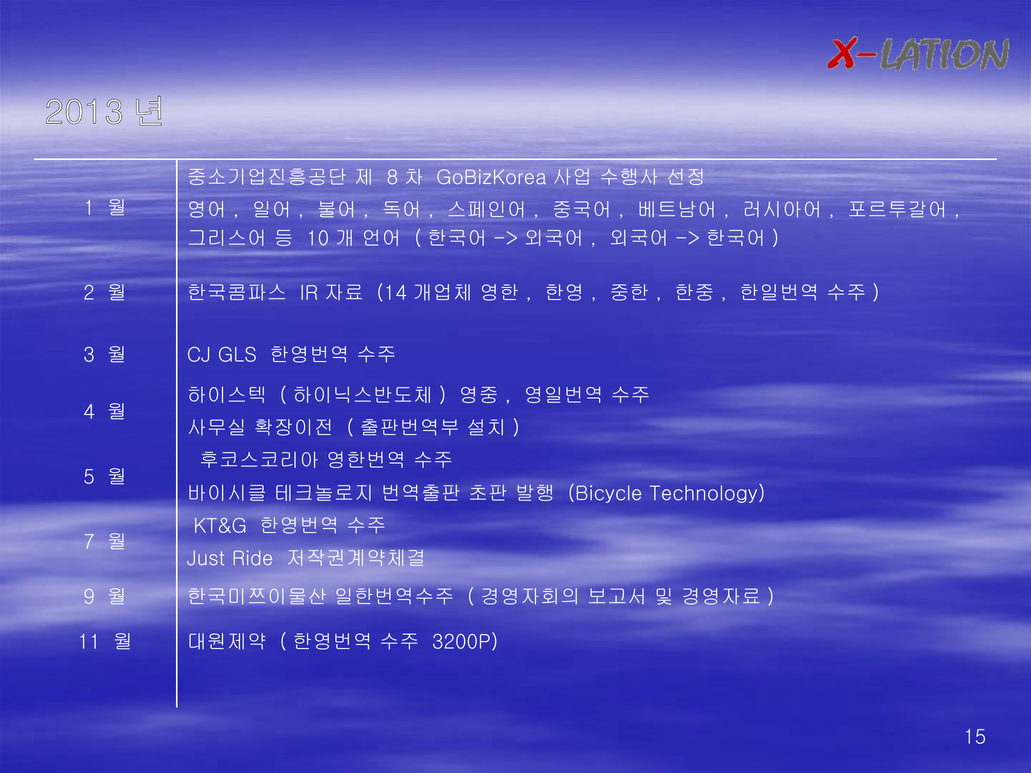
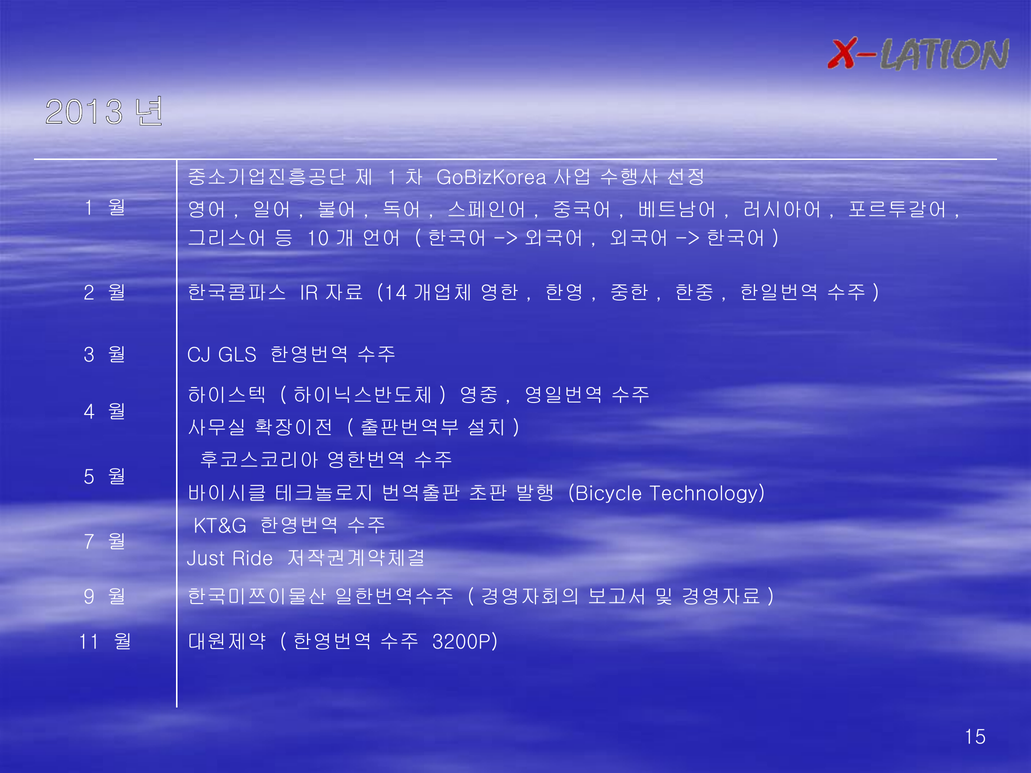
8 at (392, 178): 8 -> 1
